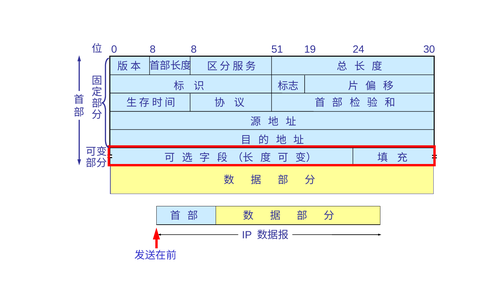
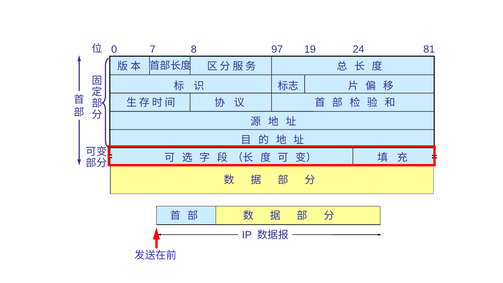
0 8: 8 -> 7
51: 51 -> 97
30: 30 -> 81
